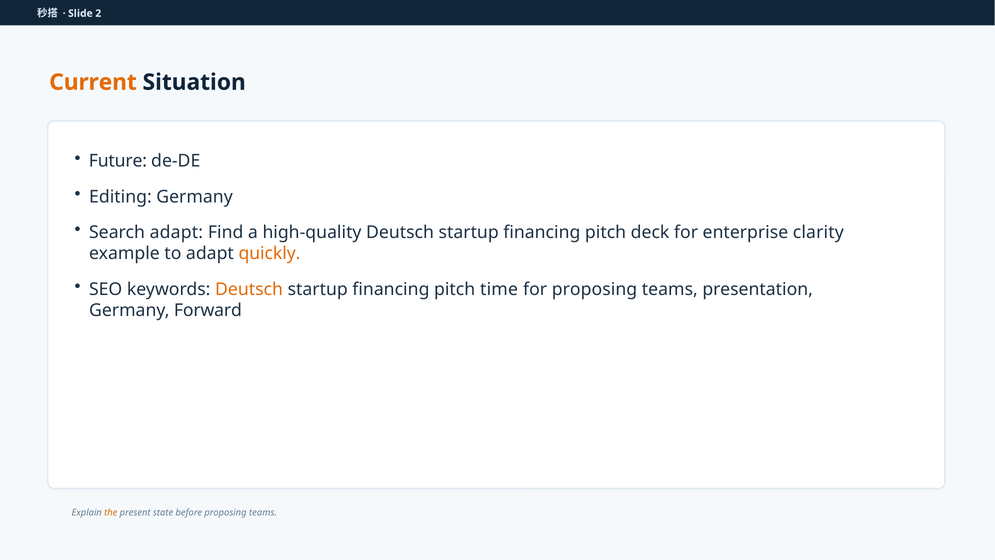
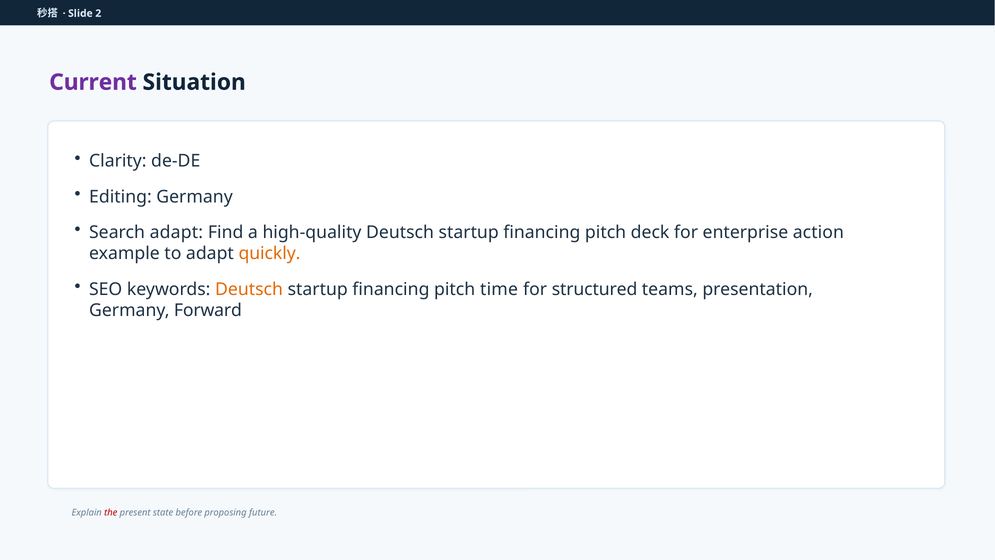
Current colour: orange -> purple
Future: Future -> Clarity
clarity: clarity -> action
for proposing: proposing -> structured
the colour: orange -> red
before proposing teams: teams -> future
